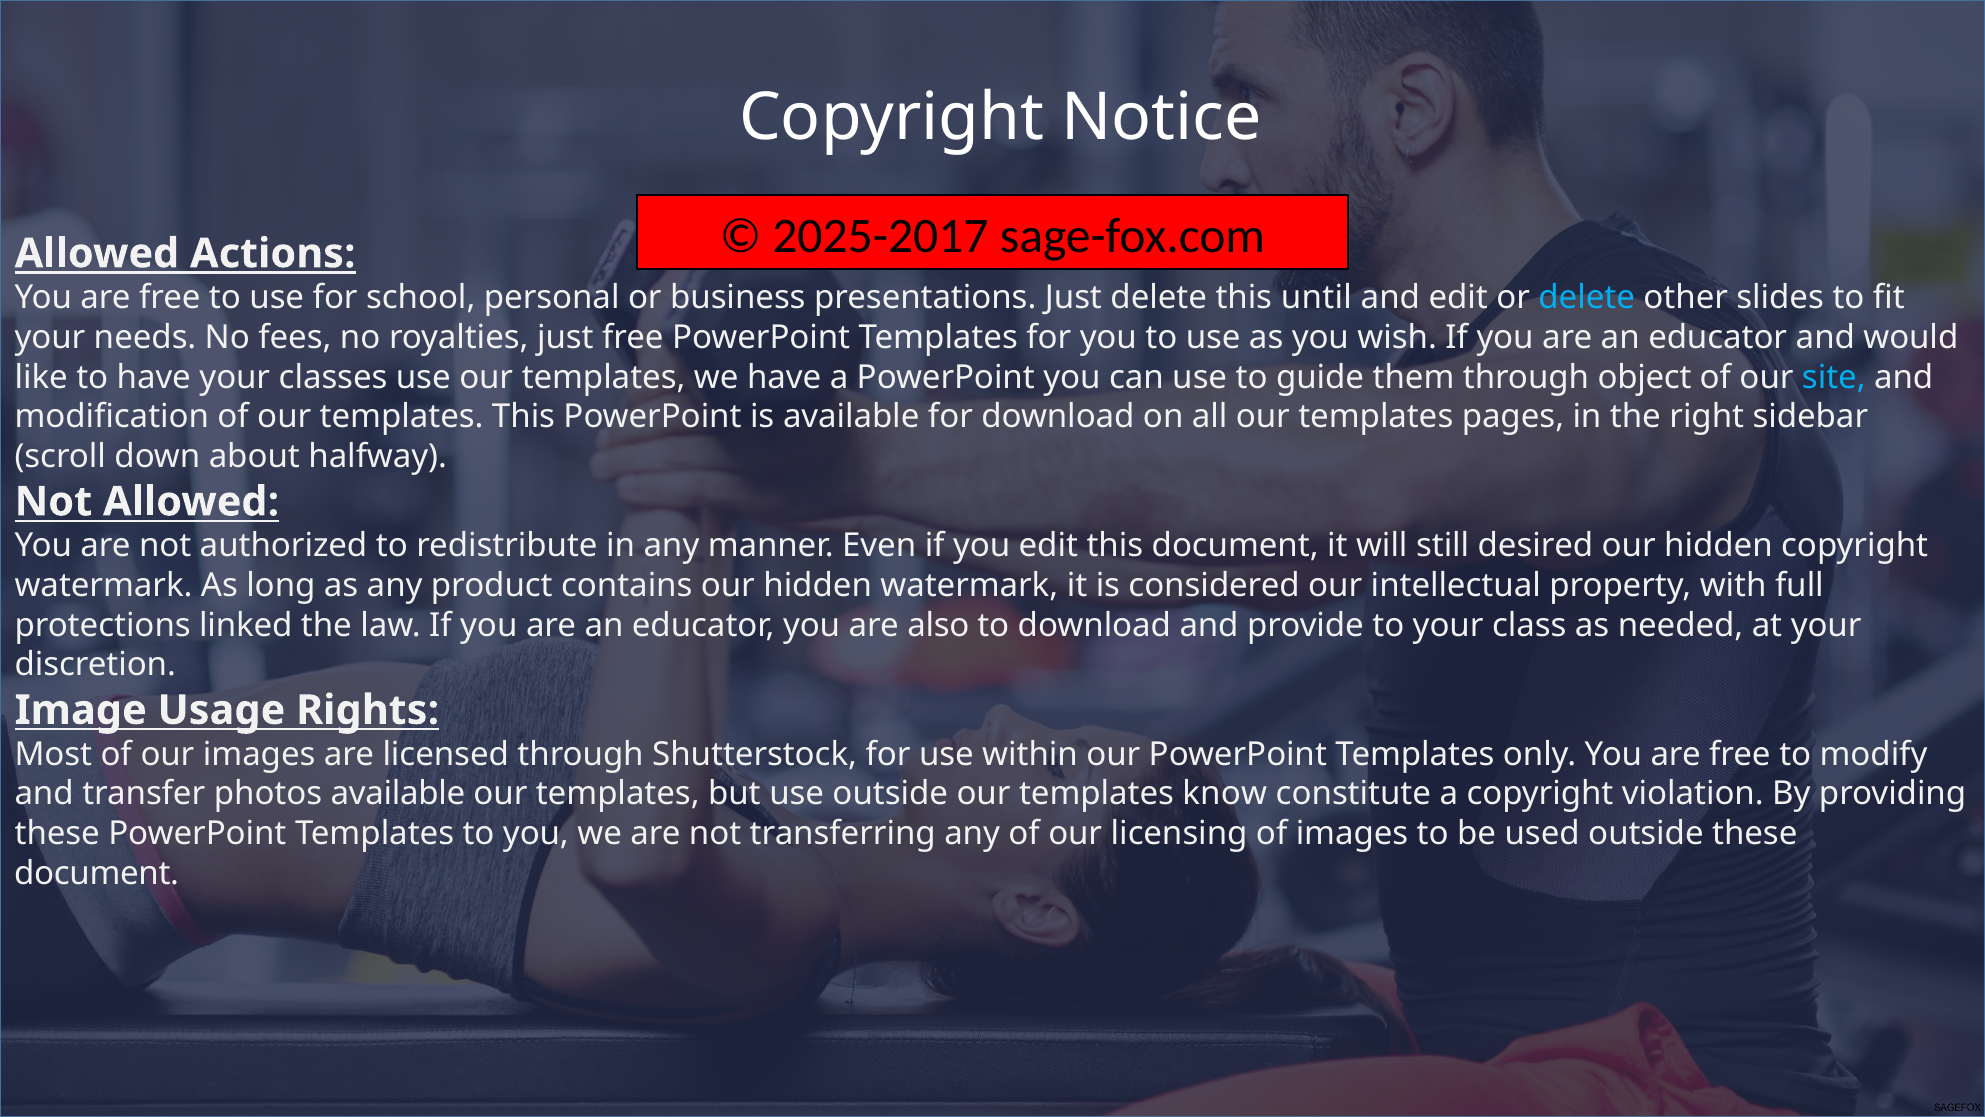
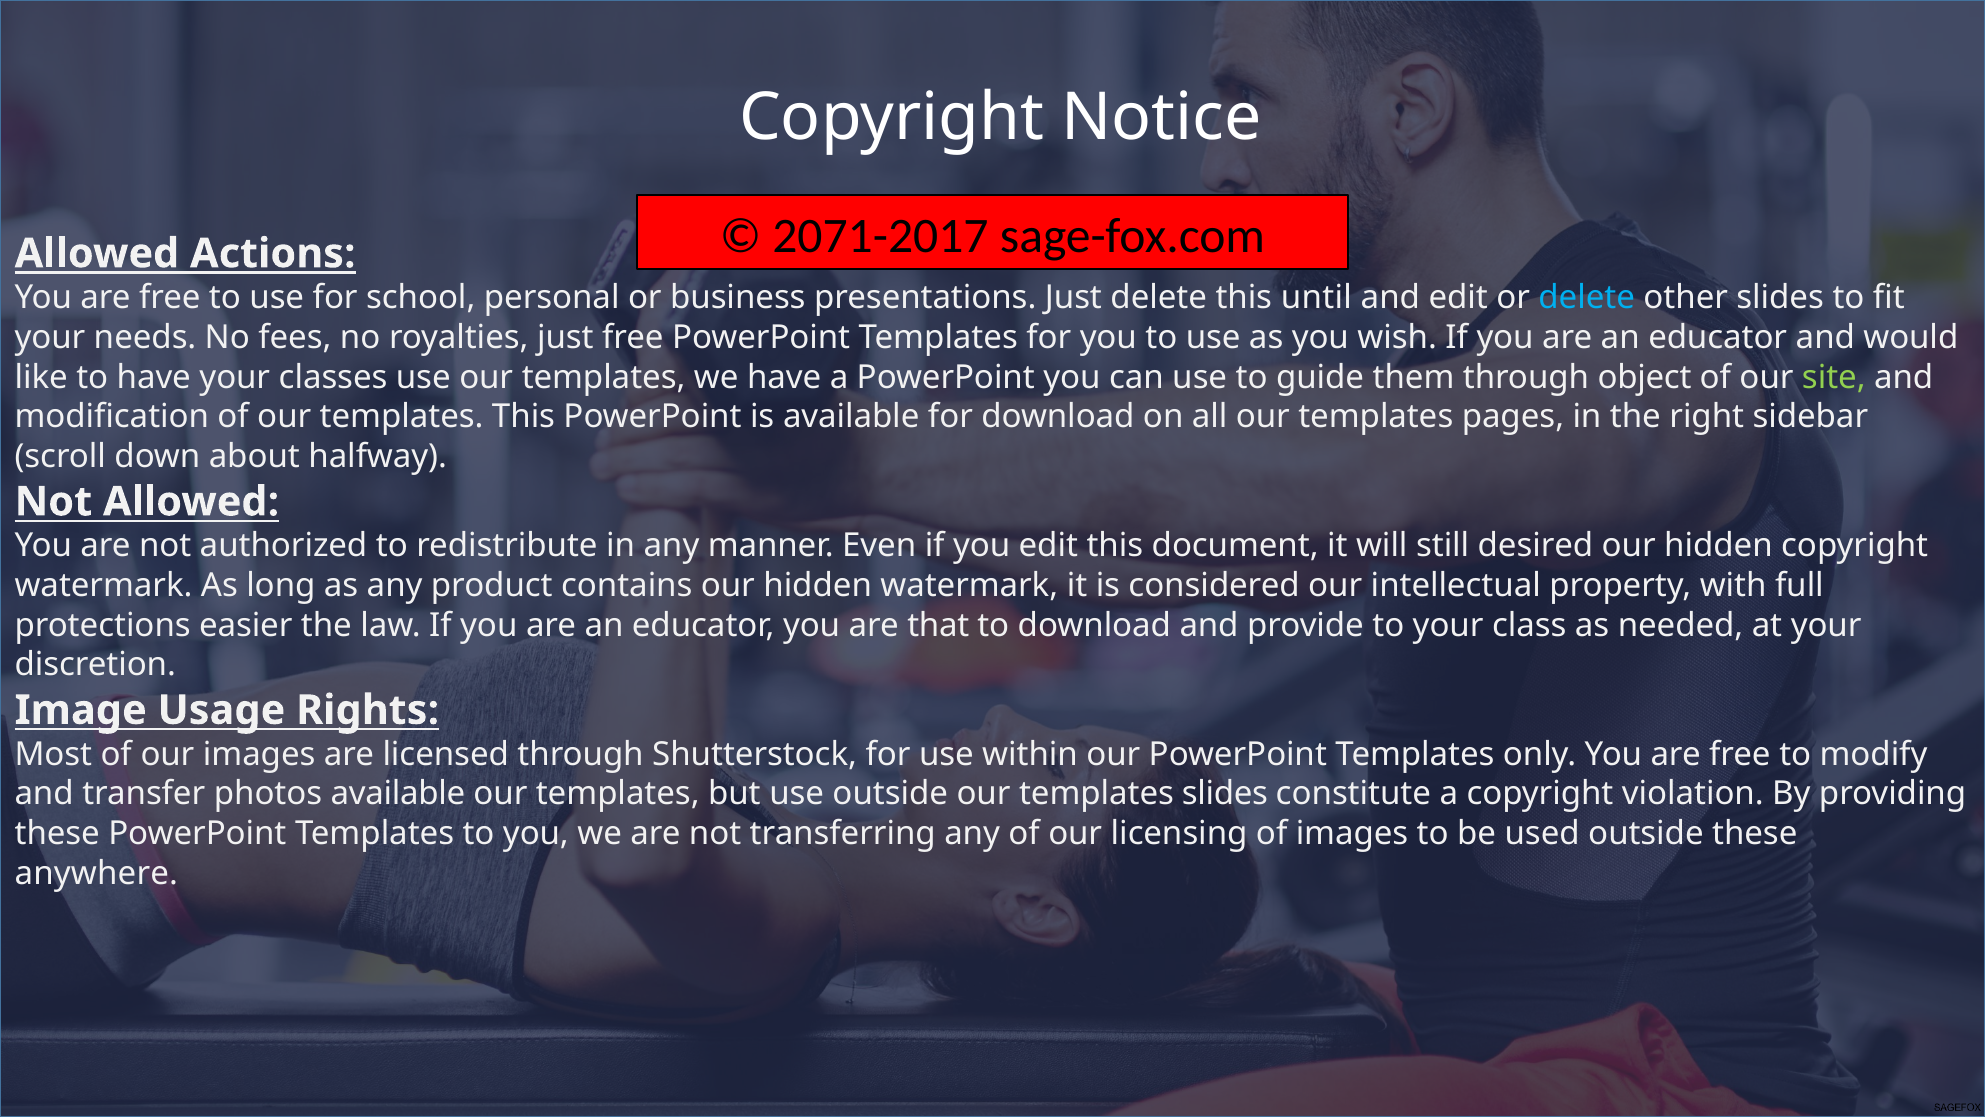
2025-2017: 2025-2017 -> 2071-2017
site colour: light blue -> light green
linked: linked -> easier
also: also -> that
templates know: know -> slides
document at (97, 873): document -> anywhere
